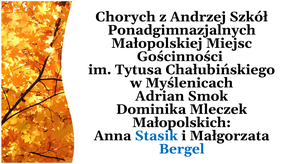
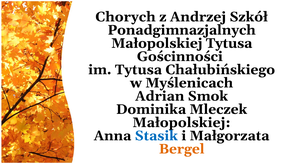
Małopolskiej Miejsc: Miejsc -> Tytusa
Małopolskich at (182, 122): Małopolskich -> Małopolskiej
Bergel colour: blue -> orange
